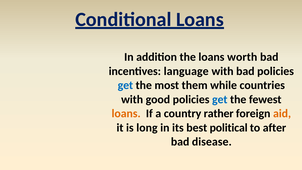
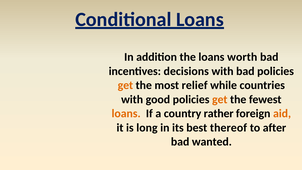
language: language -> decisions
get at (125, 85) colour: blue -> orange
them: them -> relief
get at (220, 99) colour: blue -> orange
political: political -> thereof
disease: disease -> wanted
